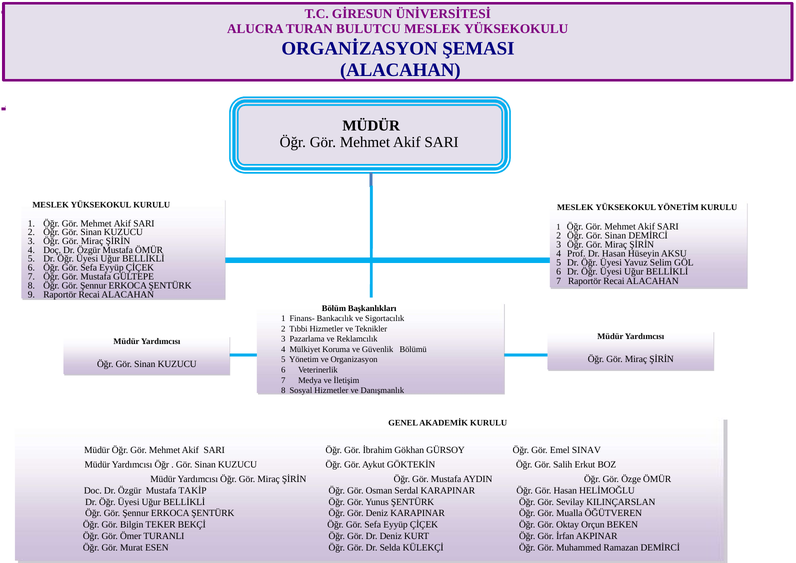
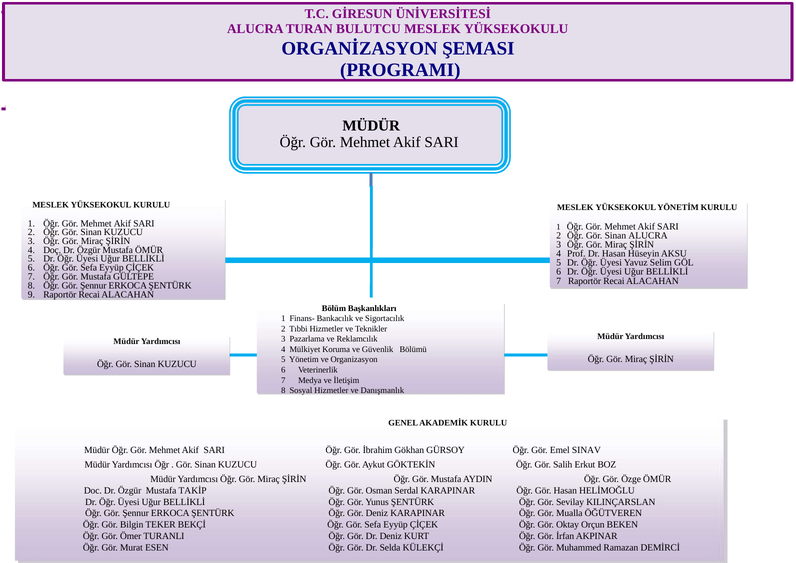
ALACAHAN at (400, 70): ALACAHAN -> PROGRAMI
Sinan DEMİRCİ: DEMİRCİ -> ALUCRA
